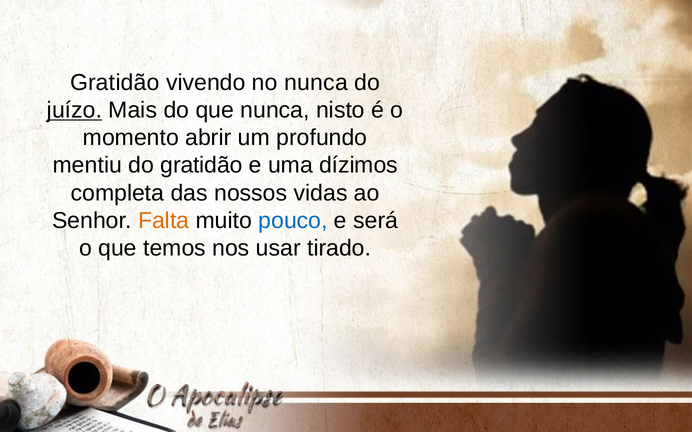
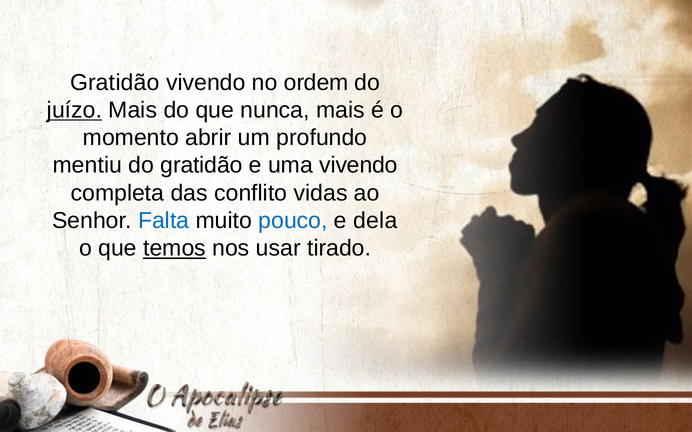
no nunca: nunca -> ordem
nunca nisto: nisto -> mais
uma dízimos: dízimos -> vivendo
nossos: nossos -> conflito
Falta colour: orange -> blue
será: será -> dela
temos underline: none -> present
